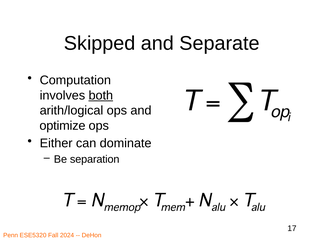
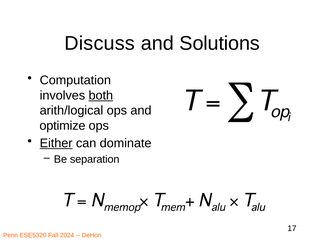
Skipped: Skipped -> Discuss
Separate: Separate -> Solutions
Either underline: none -> present
